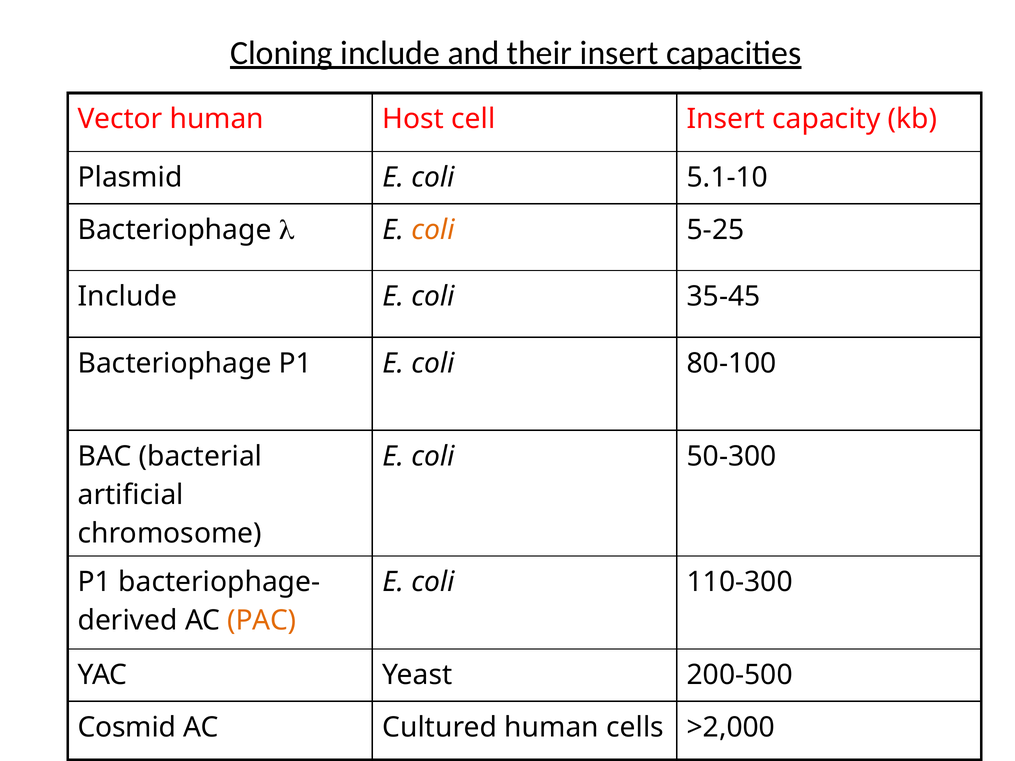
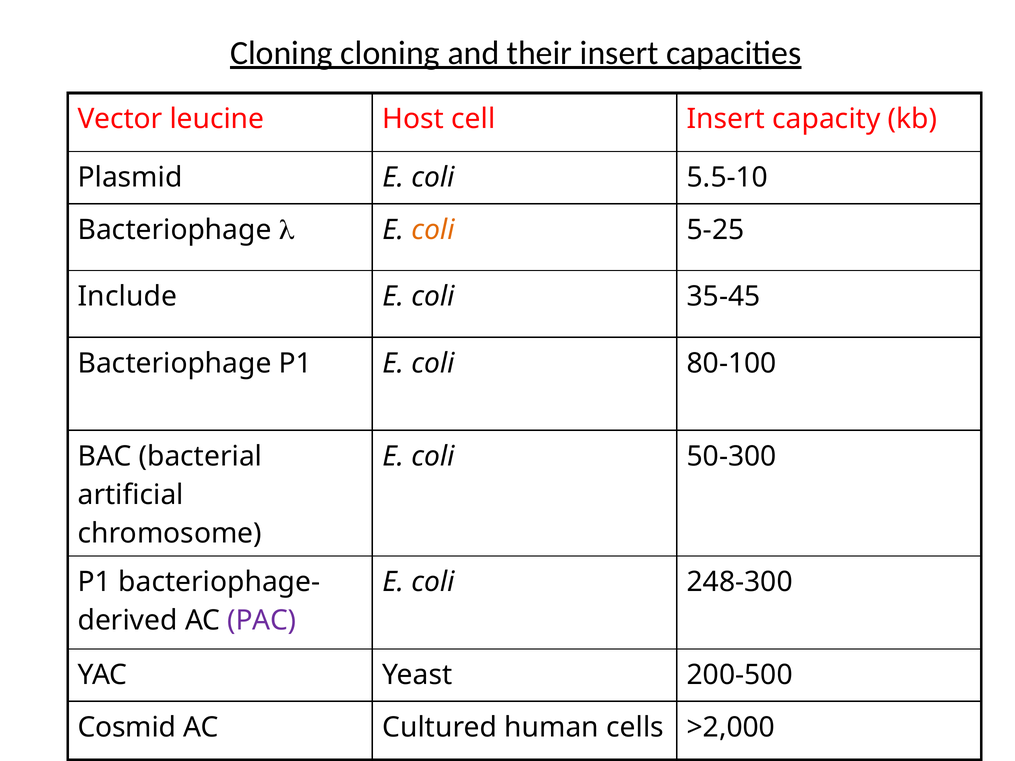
Cloning include: include -> cloning
Vector human: human -> leucine
5.1-10: 5.1-10 -> 5.5-10
110-300: 110-300 -> 248-300
PAC colour: orange -> purple
